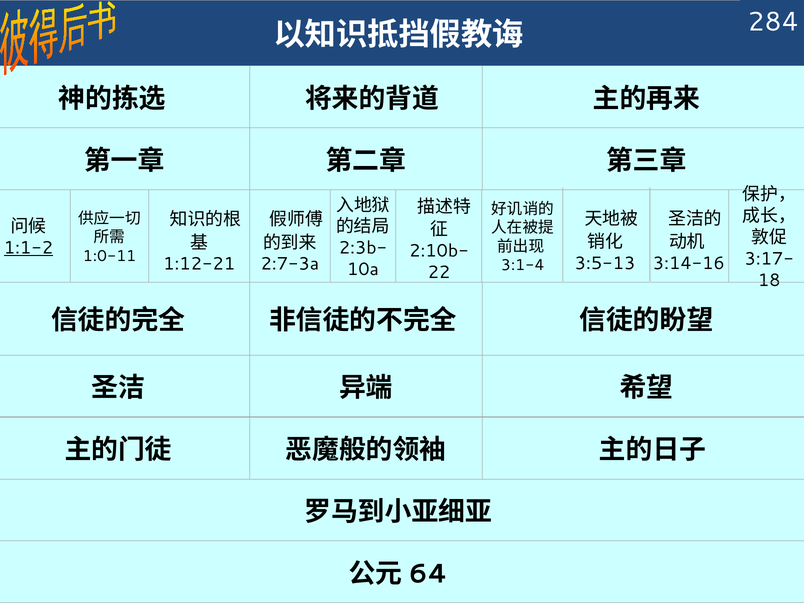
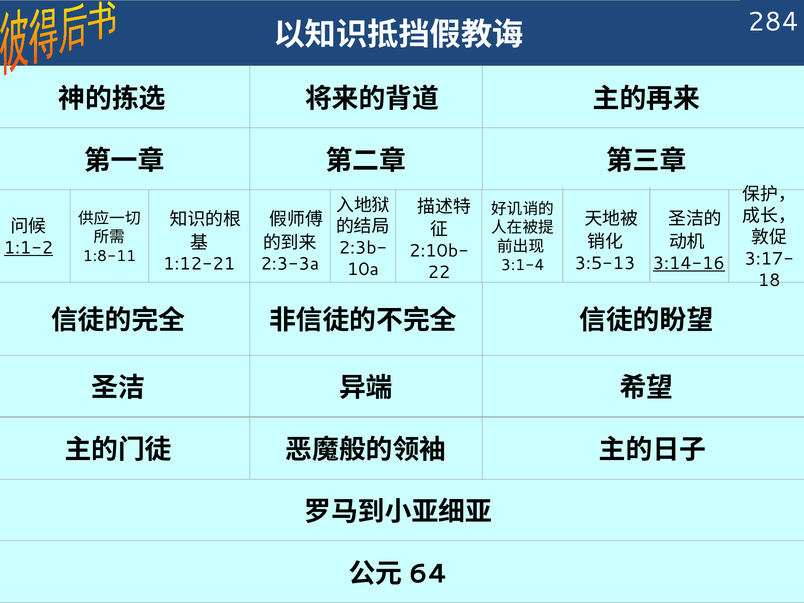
1:0-11: 1:0-11 -> 1:8-11
3:14-16 underline: none -> present
2:7-3a: 2:7-3a -> 2:3-3a
